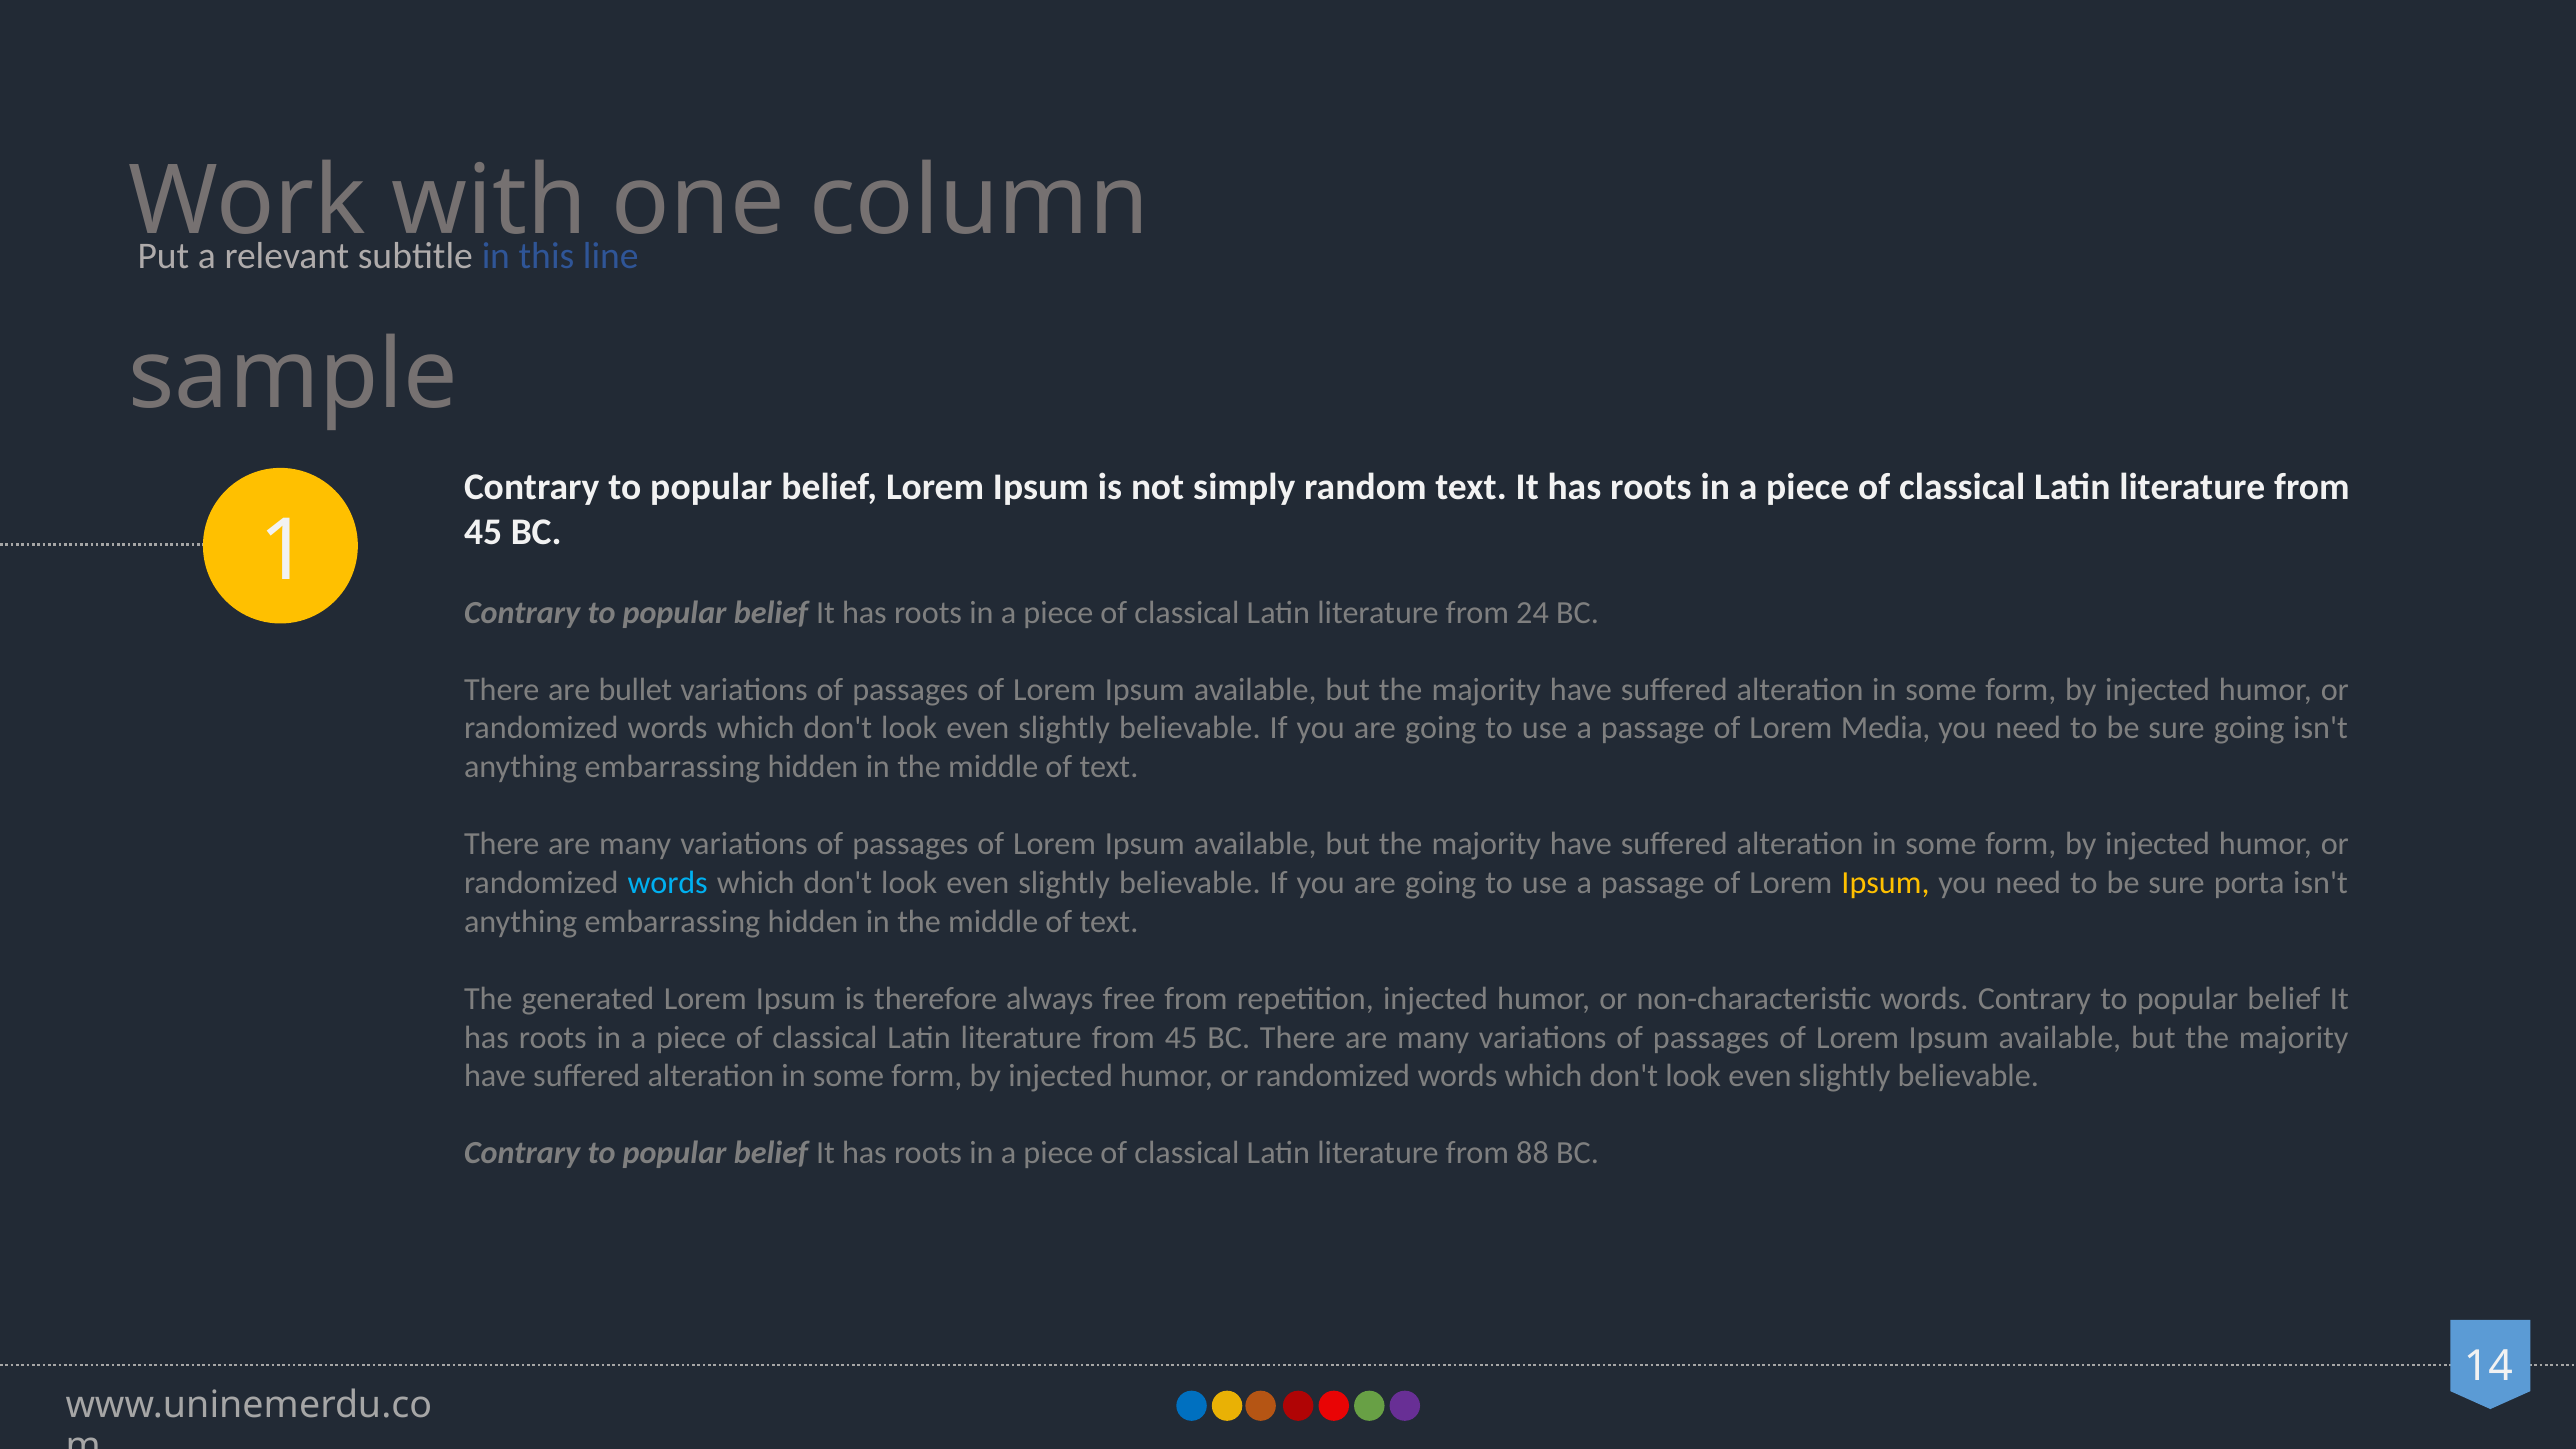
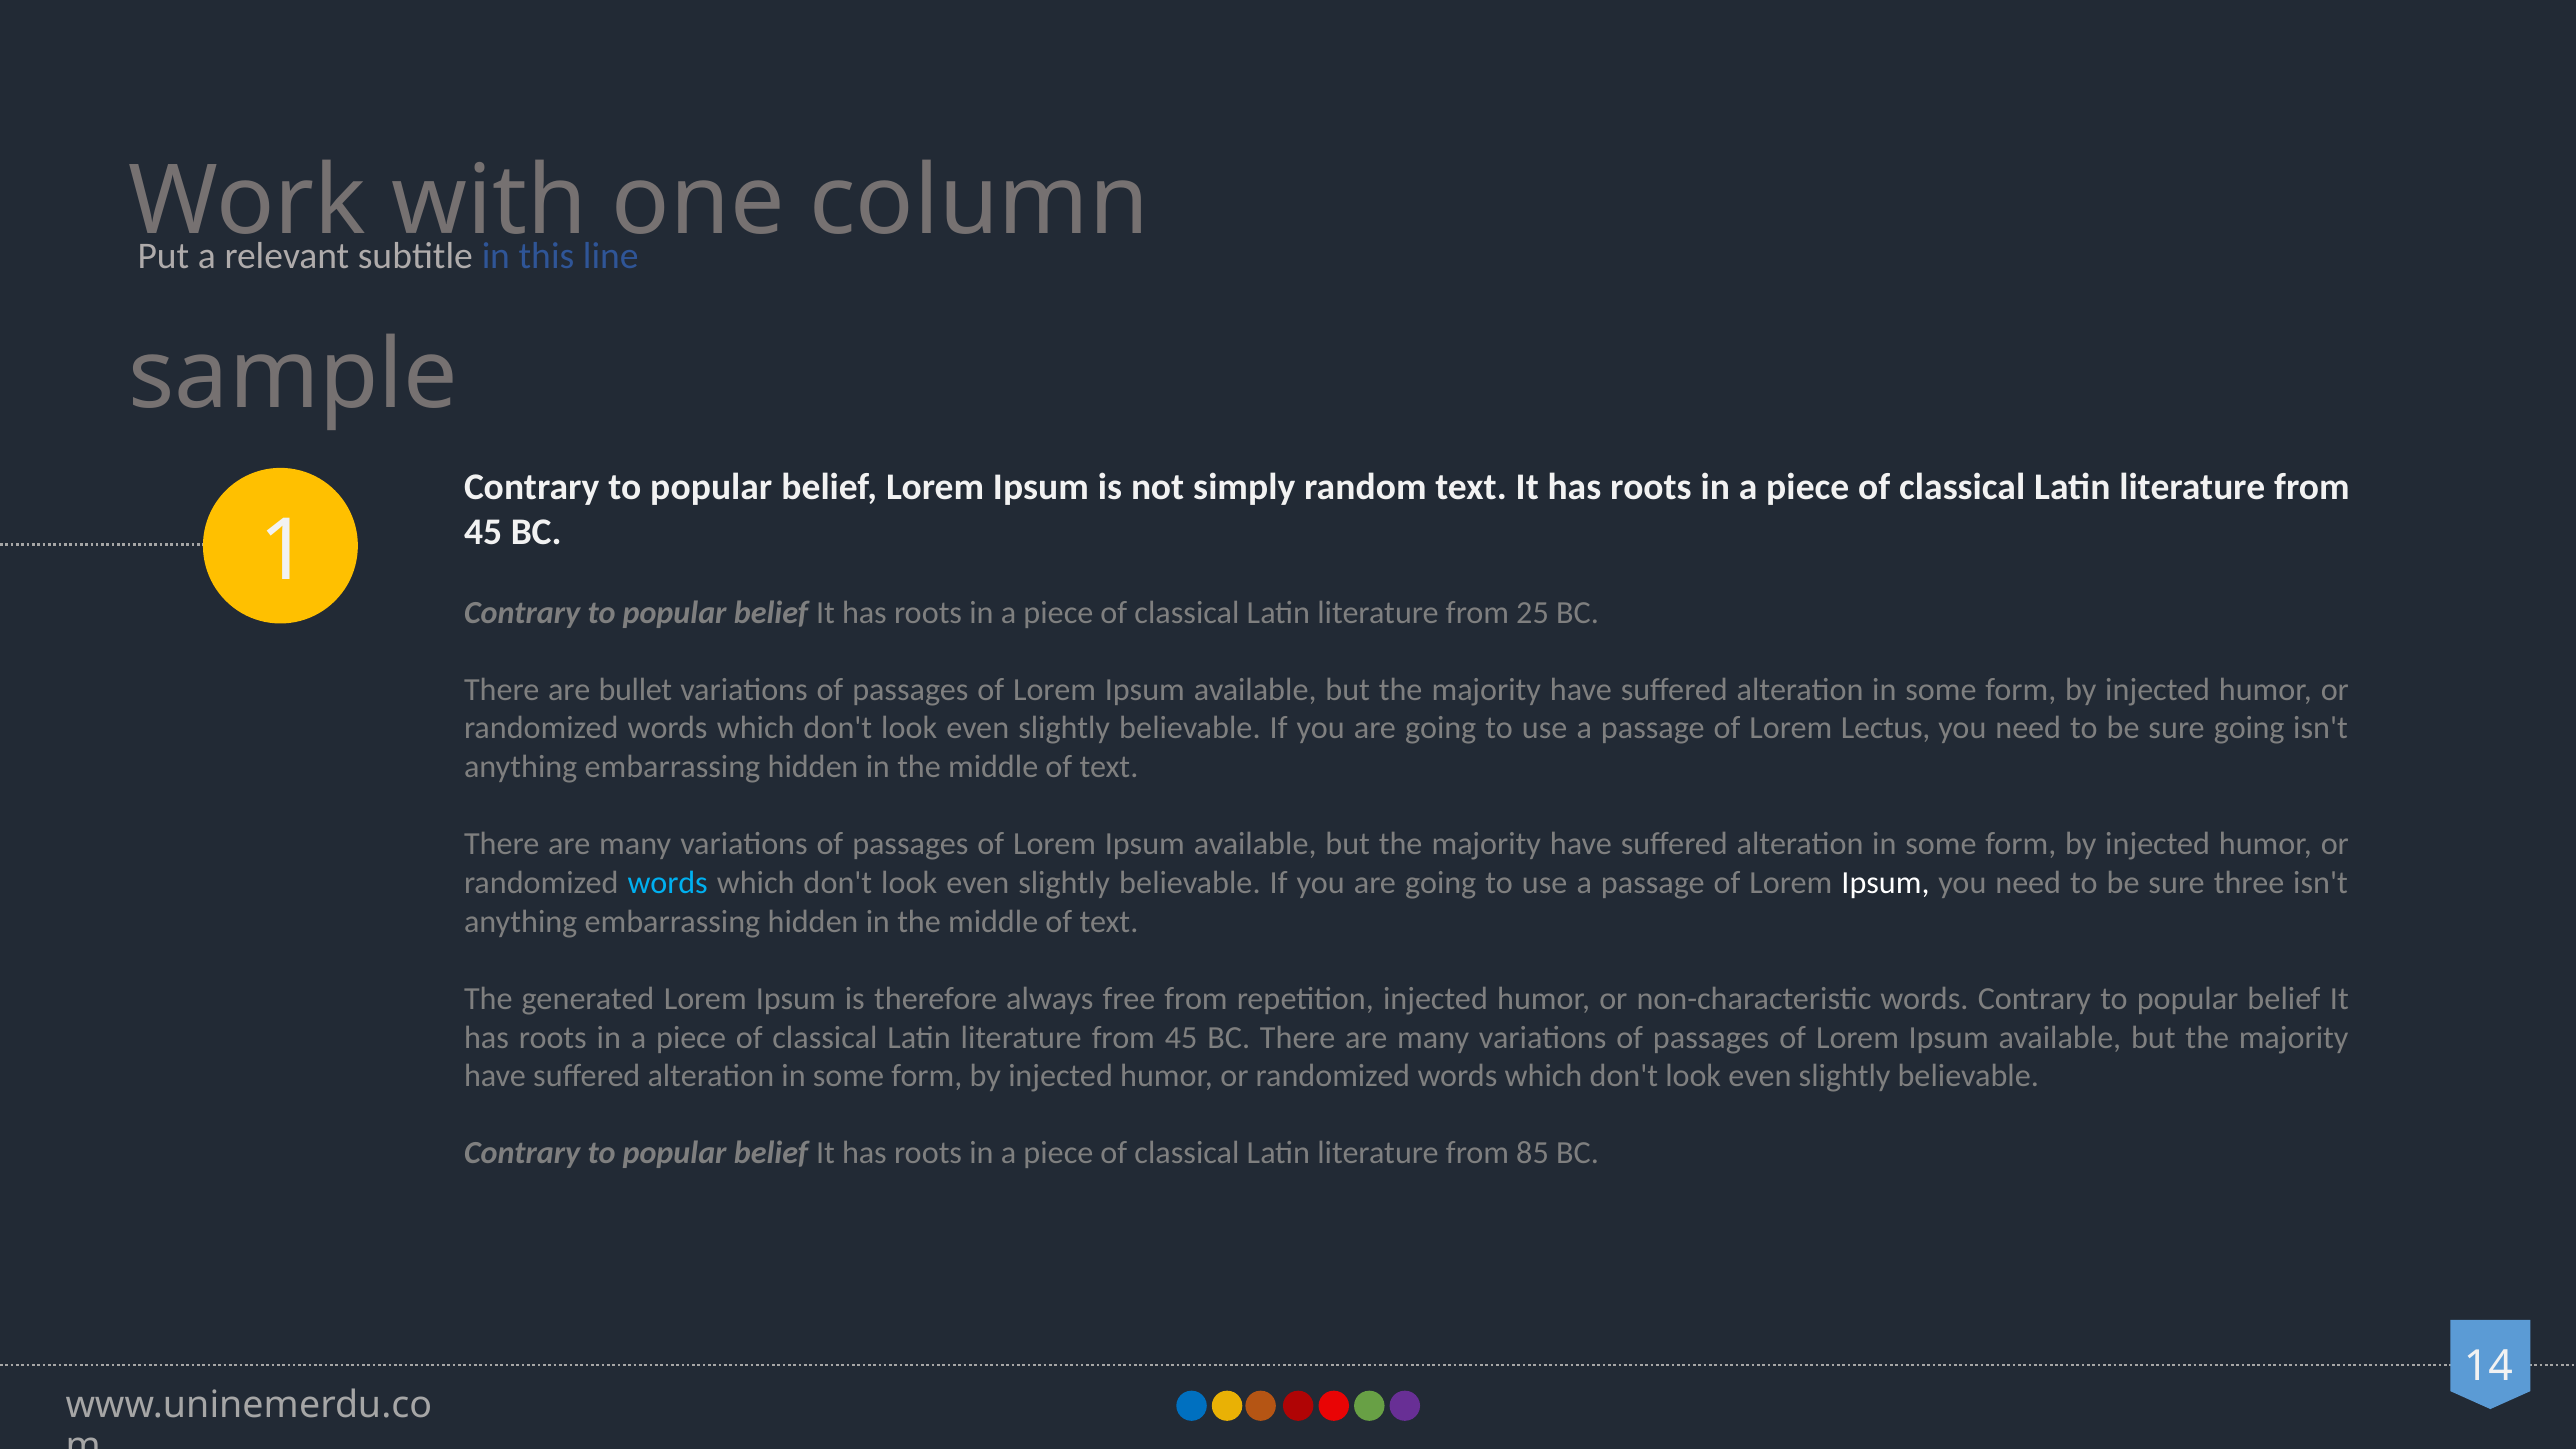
24: 24 -> 25
Media: Media -> Lectus
Ipsum at (1885, 883) colour: yellow -> white
porta: porta -> three
88: 88 -> 85
